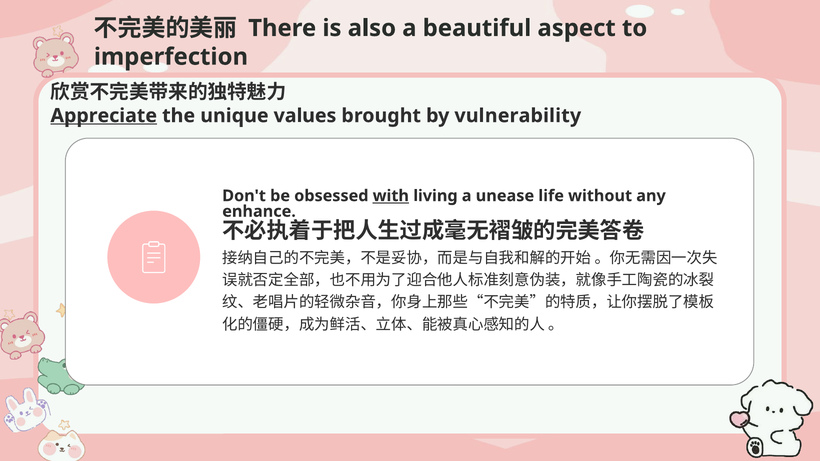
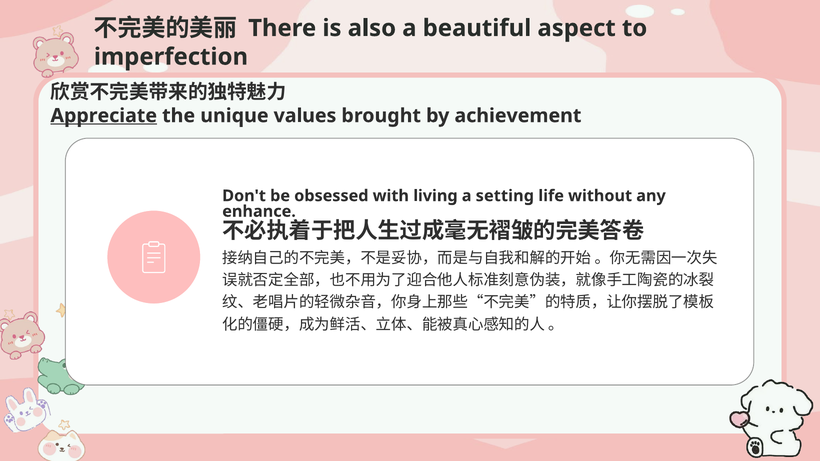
vulnerability: vulnerability -> achievement
with underline: present -> none
unease: unease -> setting
